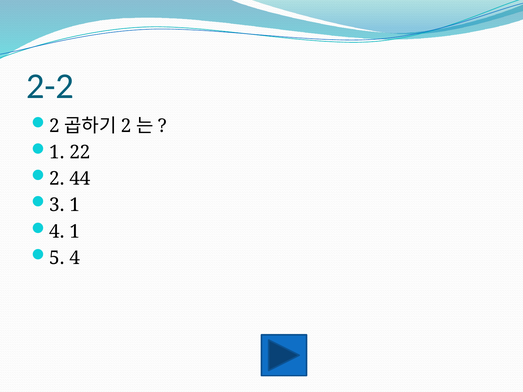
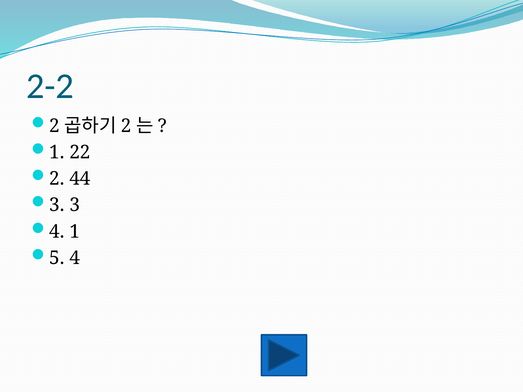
3 1: 1 -> 3
